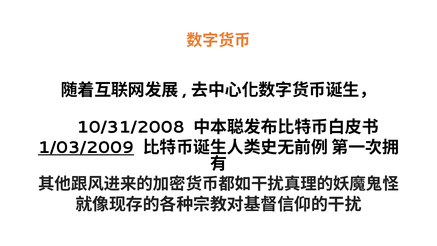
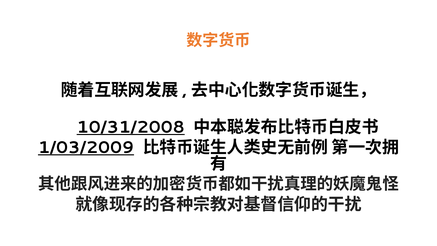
10/31/2008 underline: none -> present
